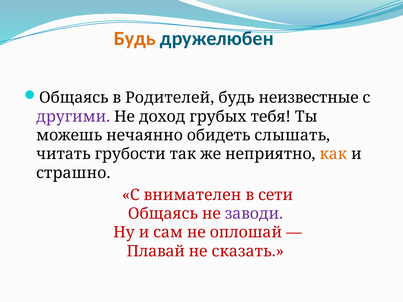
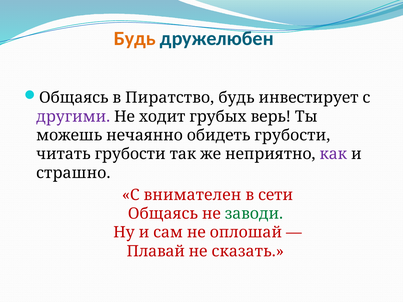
Родителей: Родителей -> Пиратство
неизвестные: неизвестные -> инвестирует
доход: доход -> ходит
тебя: тебя -> верь
обидеть слышать: слышать -> грубости
как colour: orange -> purple
заводи colour: purple -> green
